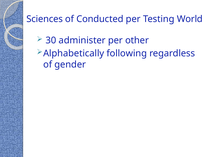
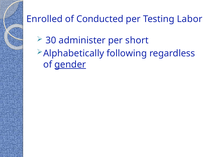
Sciences: Sciences -> Enrolled
World: World -> Labor
other: other -> short
gender underline: none -> present
